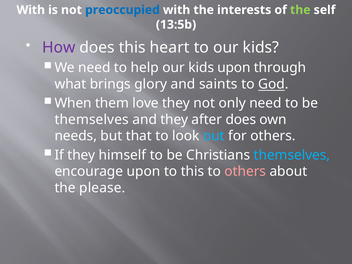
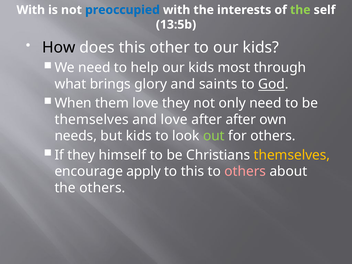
How colour: purple -> black
heart: heart -> other
kids upon: upon -> most
and they: they -> love
after does: does -> after
but that: that -> kids
out colour: light blue -> light green
themselves at (292, 155) colour: light blue -> yellow
encourage upon: upon -> apply
the please: please -> others
